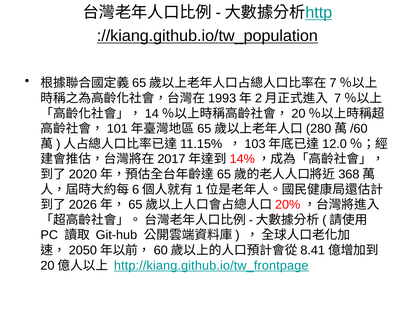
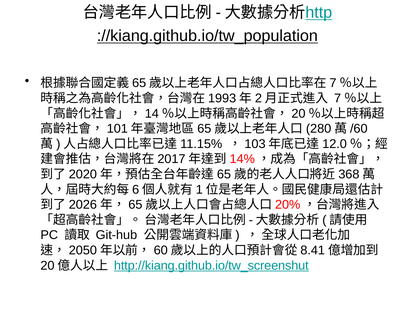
http://kiang.github.io/tw_frontpage: http://kiang.github.io/tw_frontpage -> http://kiang.github.io/tw_screenshut
